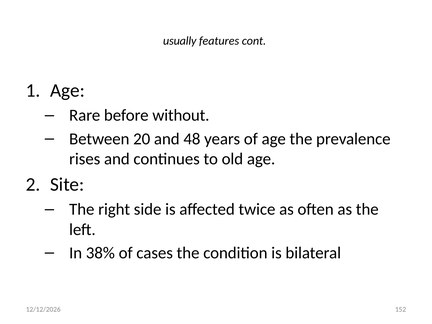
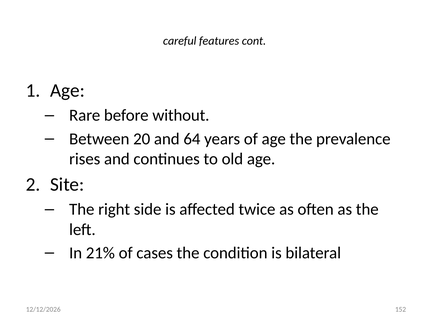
usually: usually -> careful
48: 48 -> 64
38%: 38% -> 21%
